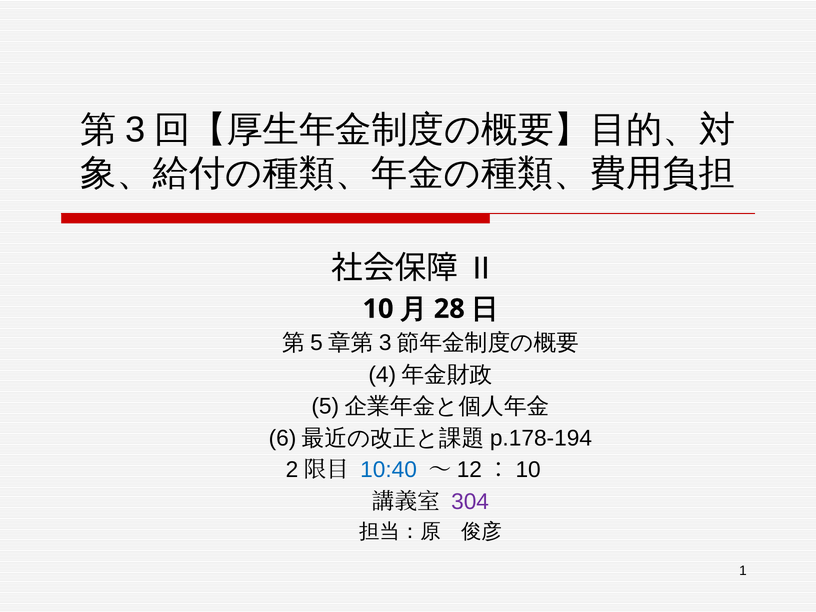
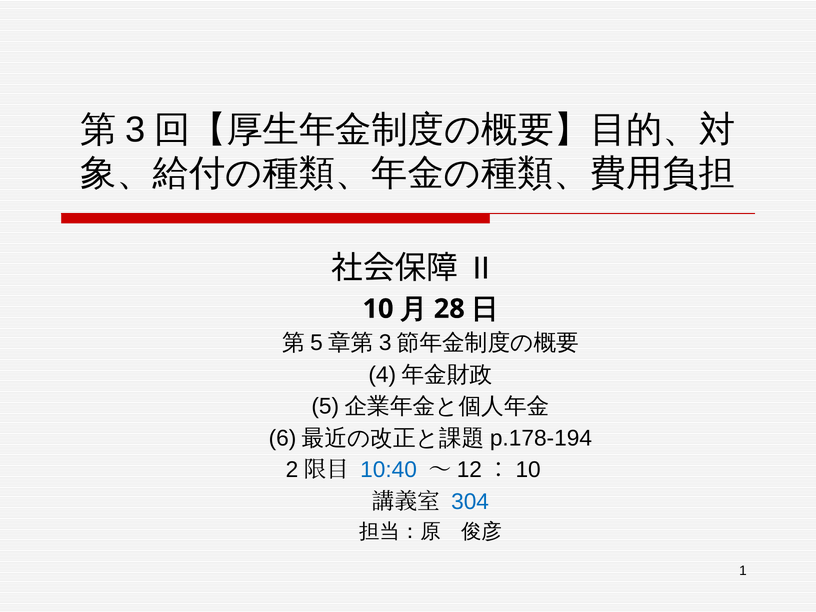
304 colour: purple -> blue
